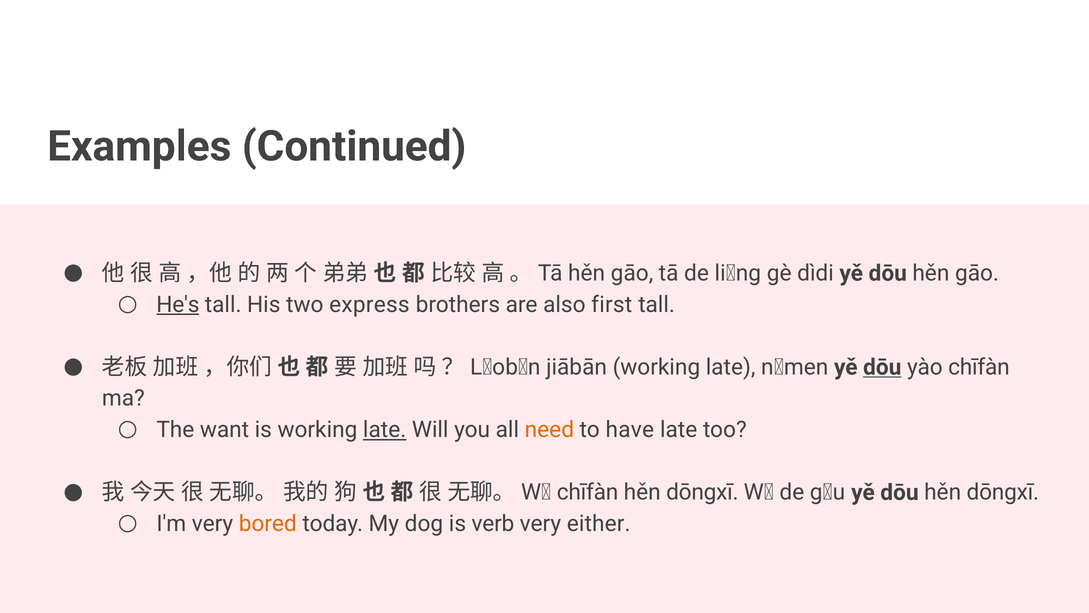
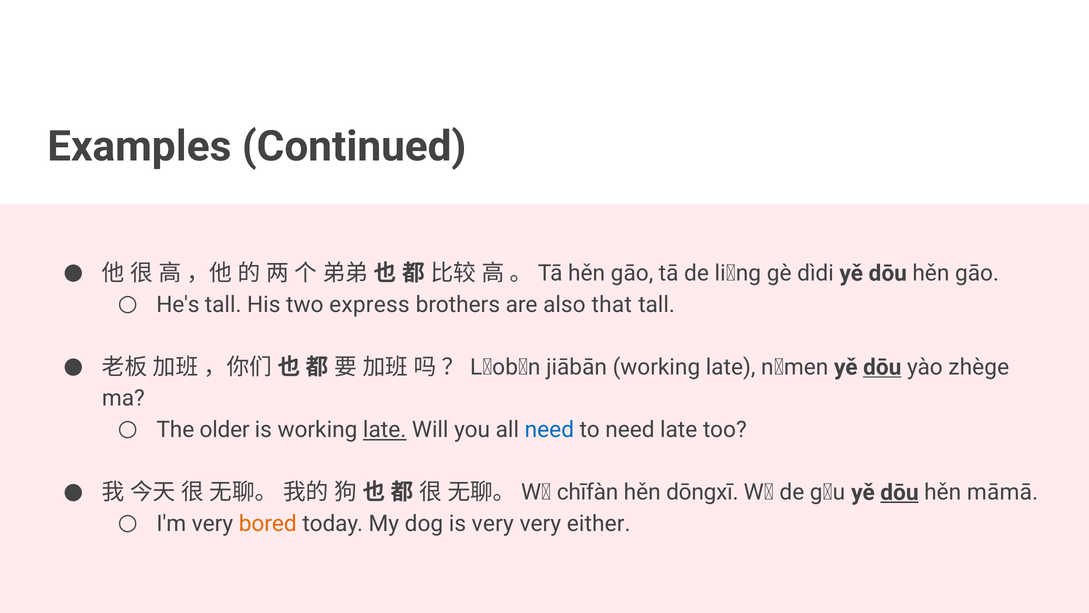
He's underline: present -> none
first: first -> that
yào chīfàn: chīfàn -> zhège
want: want -> older
need at (549, 430) colour: orange -> blue
to have: have -> need
dōu at (899, 492) underline: none -> present
dōngxī at (1003, 492): dōngxī -> māmā
is verb: verb -> very
